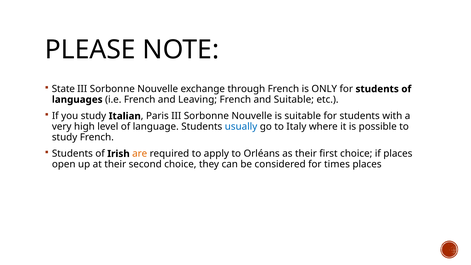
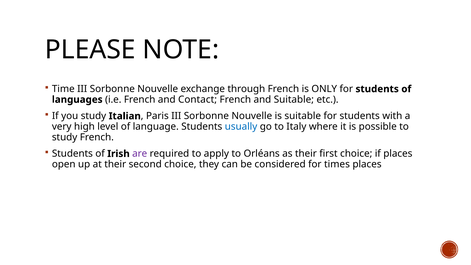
State: State -> Time
Leaving: Leaving -> Contact
are colour: orange -> purple
